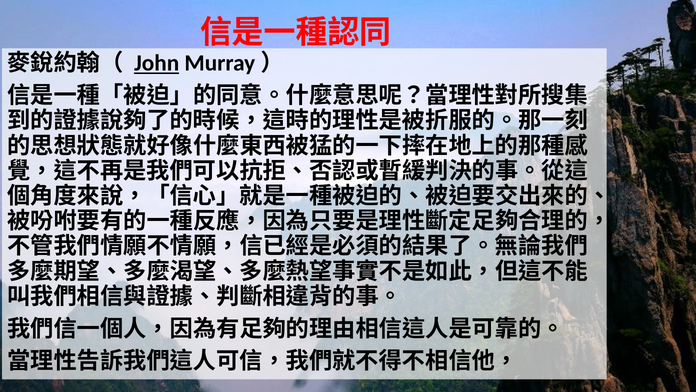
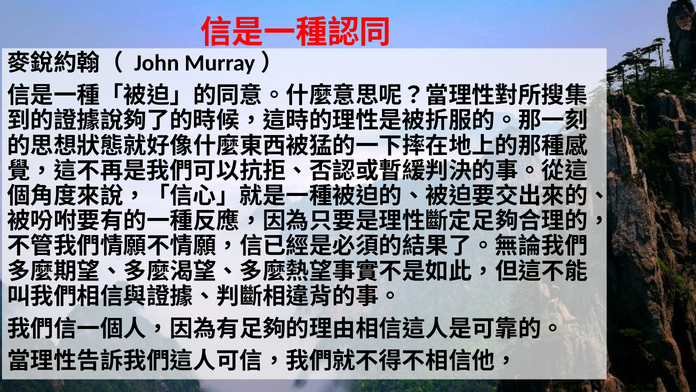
John underline: present -> none
